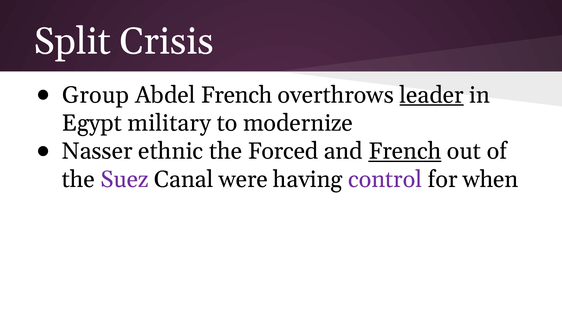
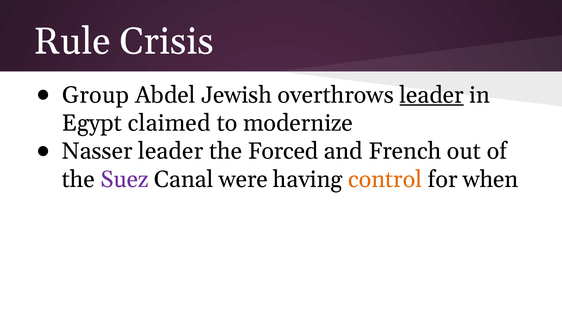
Split: Split -> Rule
Abdel French: French -> Jewish
military: military -> claimed
Nasser ethnic: ethnic -> leader
French at (405, 151) underline: present -> none
control colour: purple -> orange
